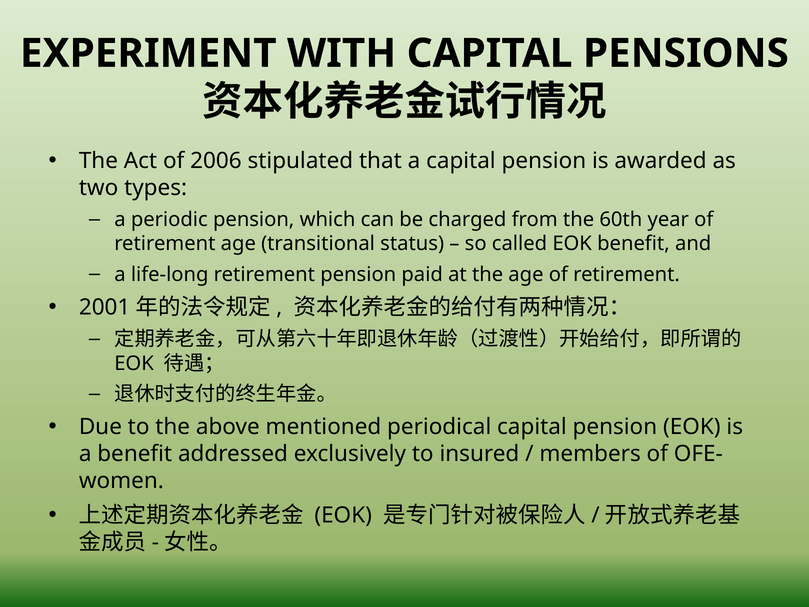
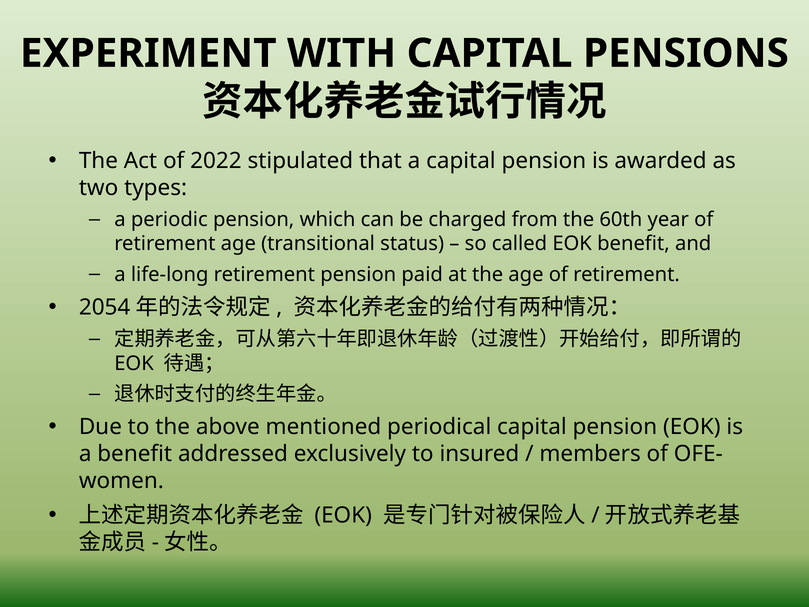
2006: 2006 -> 2022
2001: 2001 -> 2054
